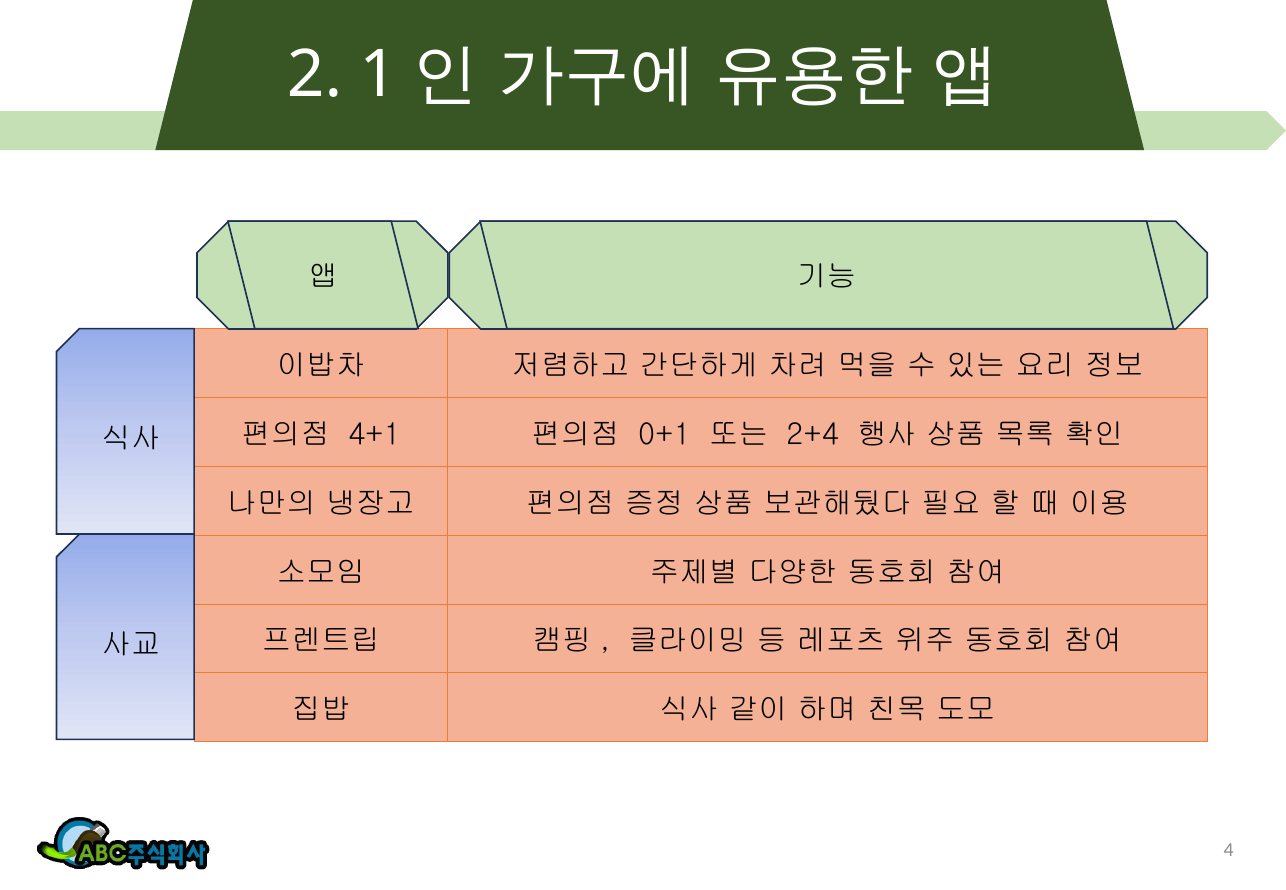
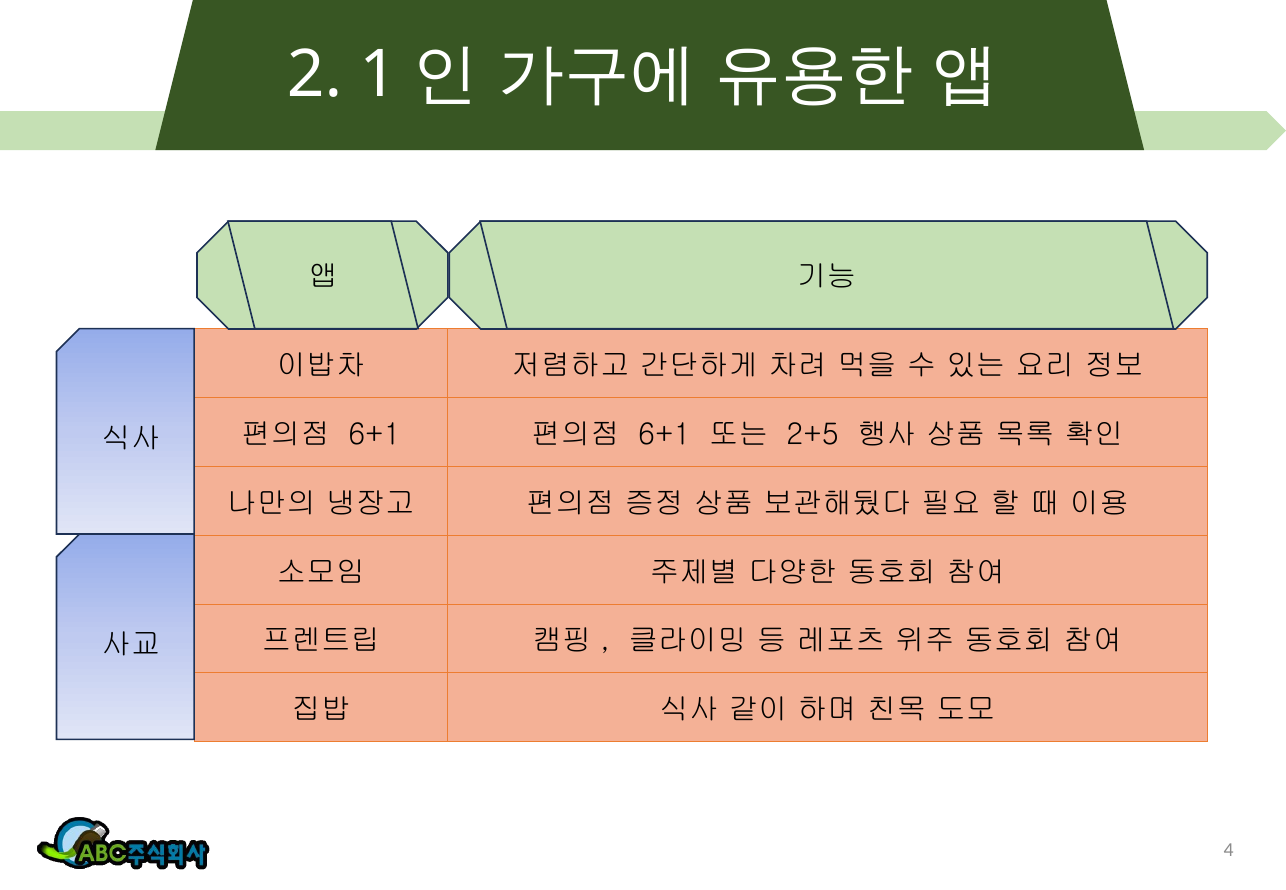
4+1 at (375, 435): 4+1 -> 6+1
0+1 at (664, 435): 0+1 -> 6+1
2+4: 2+4 -> 2+5
